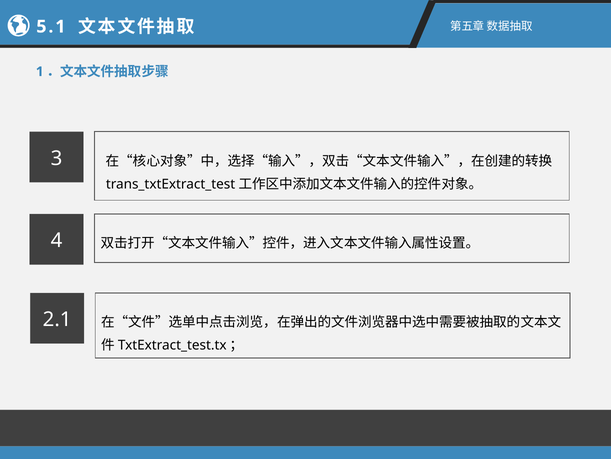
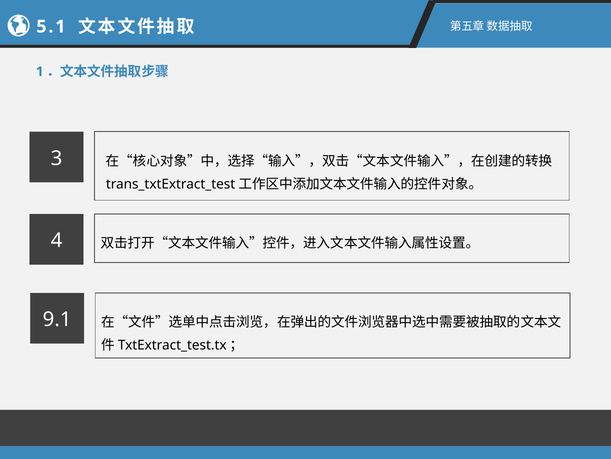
2.1: 2.1 -> 9.1
